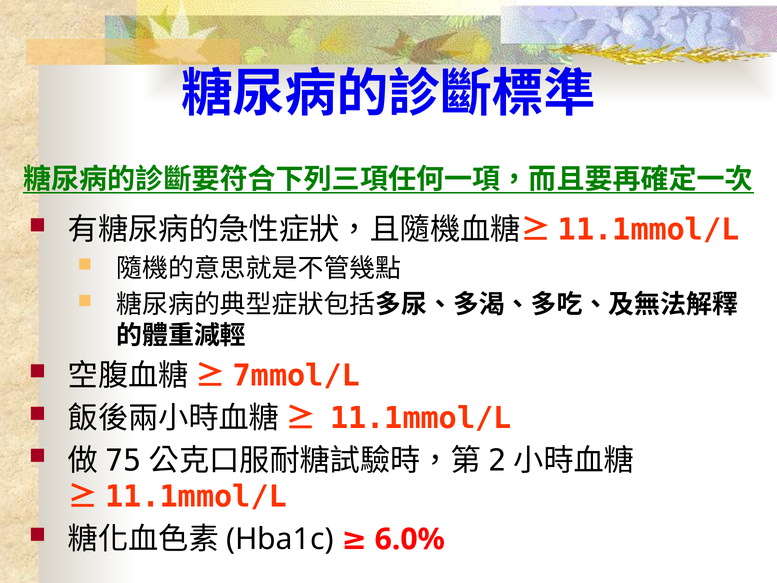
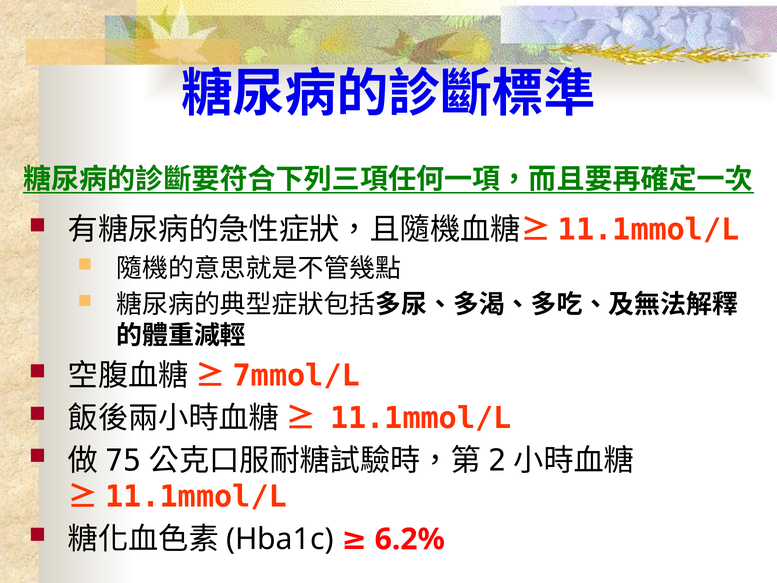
6.0%: 6.0% -> 6.2%
